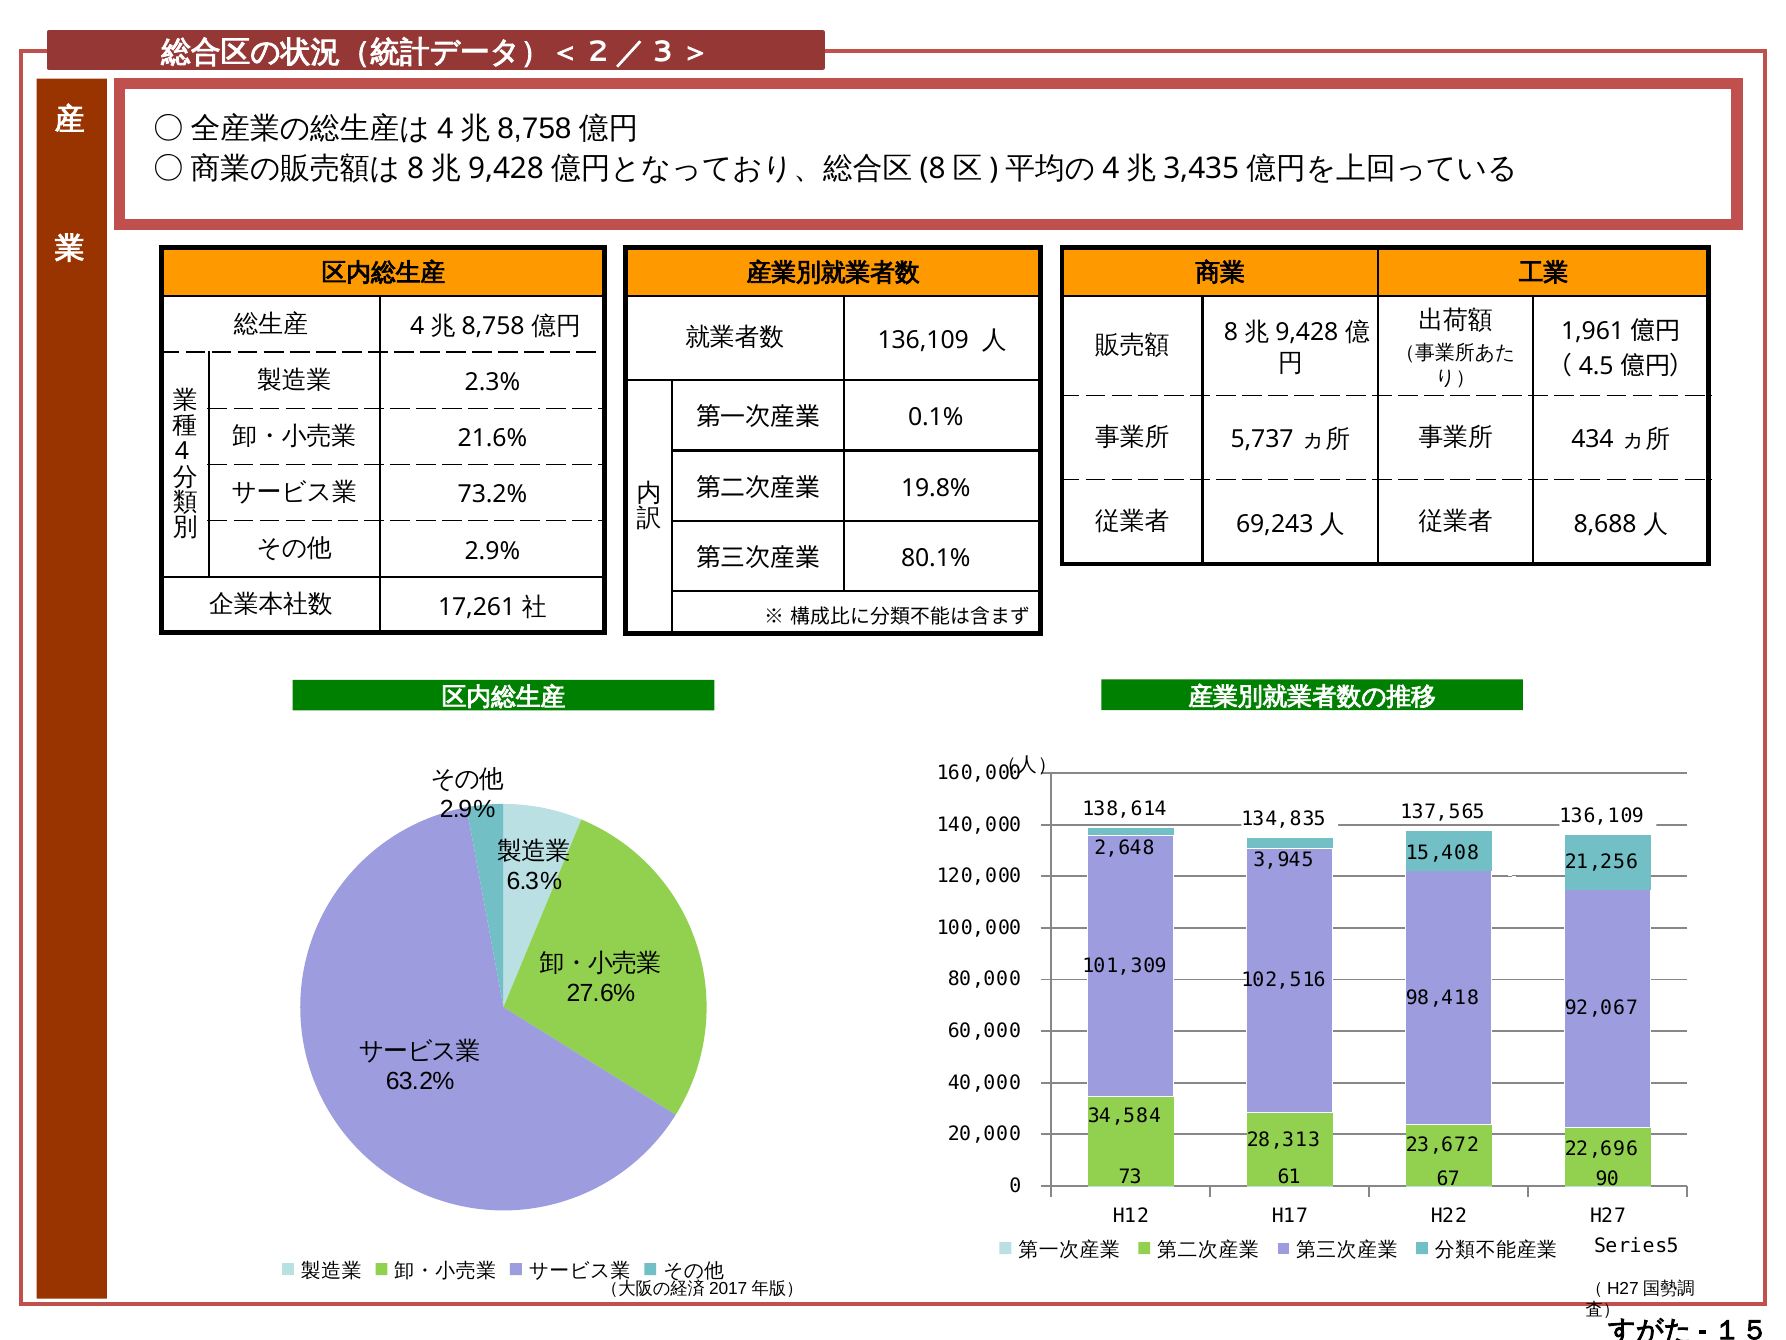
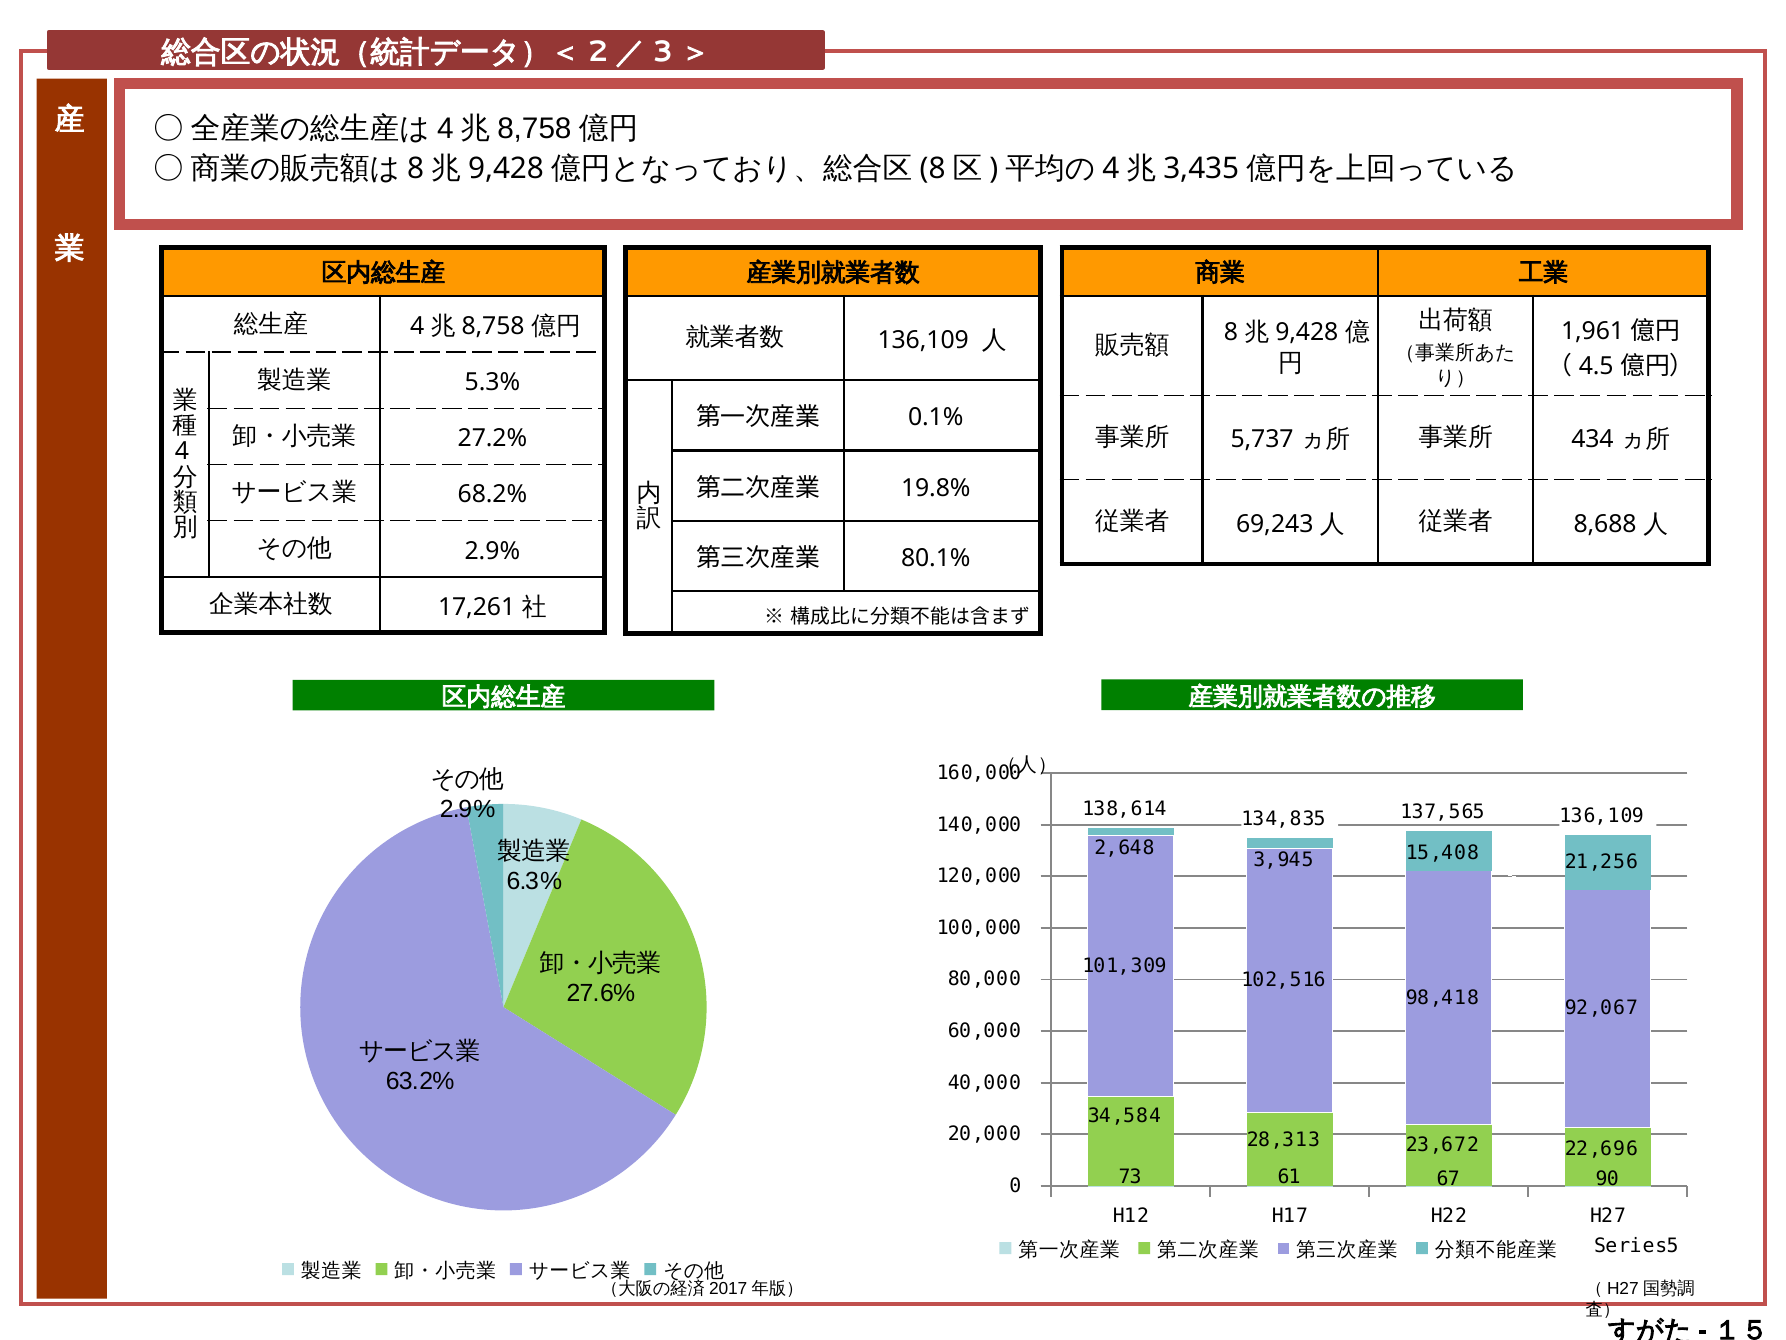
2.3%: 2.3% -> 5.3%
21.6%: 21.6% -> 27.2%
73.2%: 73.2% -> 68.2%
